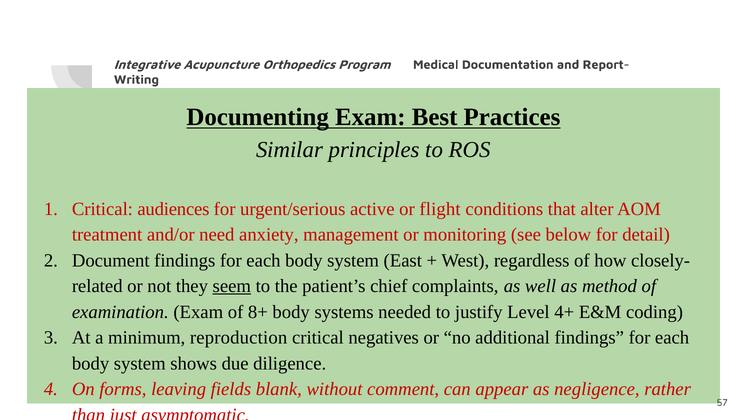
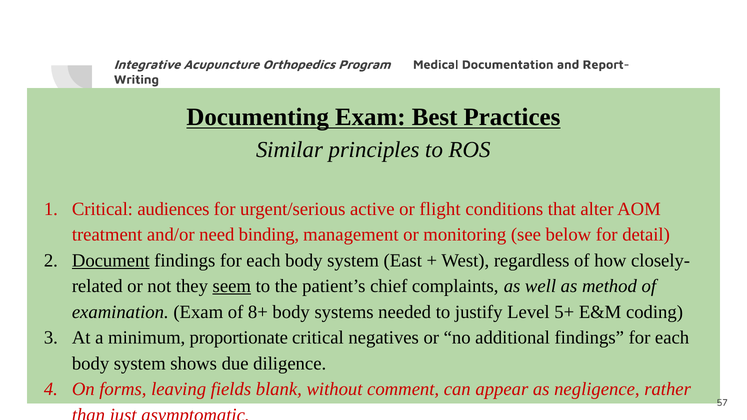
anxiety: anxiety -> binding
Document underline: none -> present
4+: 4+ -> 5+
reproduction: reproduction -> proportionate
